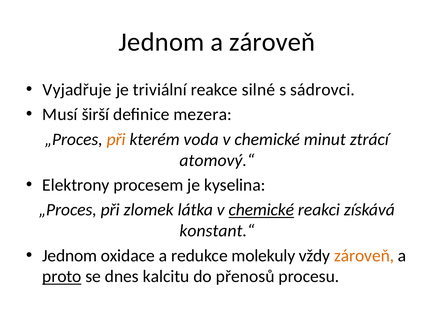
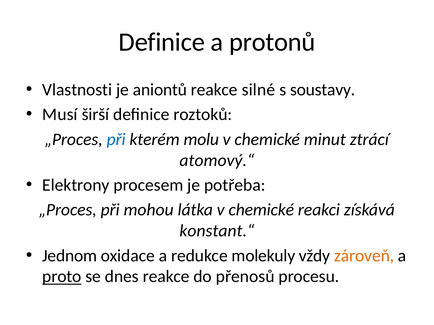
Jednom at (162, 42): Jednom -> Definice
a zároveň: zároveň -> protonů
Vyjadřuje: Vyjadřuje -> Vlastnosti
triviální: triviální -> aniontů
sádrovci: sádrovci -> soustavy
mezera: mezera -> roztoků
při at (116, 140) colour: orange -> blue
voda: voda -> molu
kyselina: kyselina -> potřeba
zlomek: zlomek -> mohou
chemické at (261, 210) underline: present -> none
dnes kalcitu: kalcitu -> reakce
